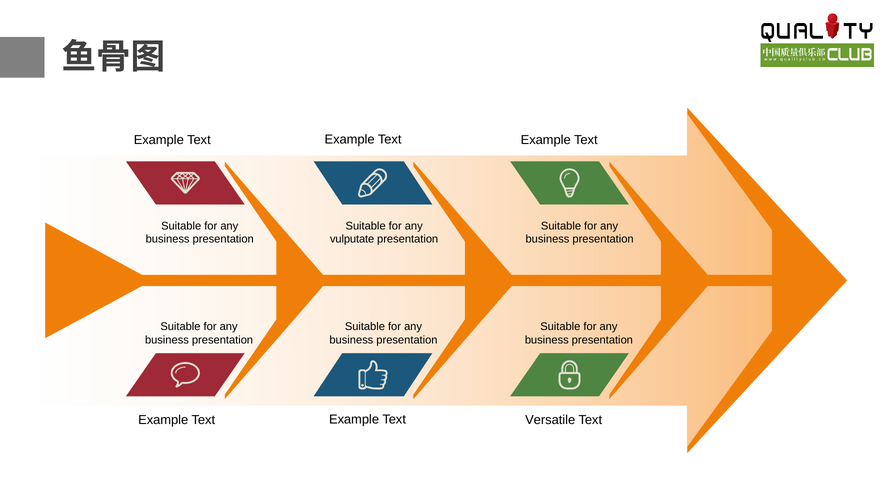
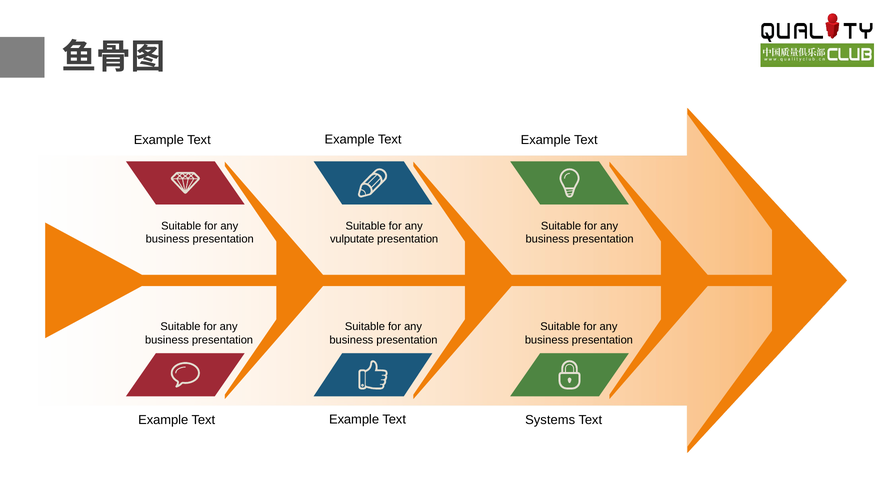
Versatile: Versatile -> Systems
